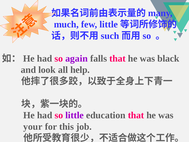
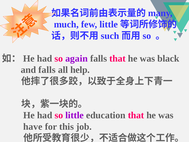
and look: look -> falls
your: your -> have
